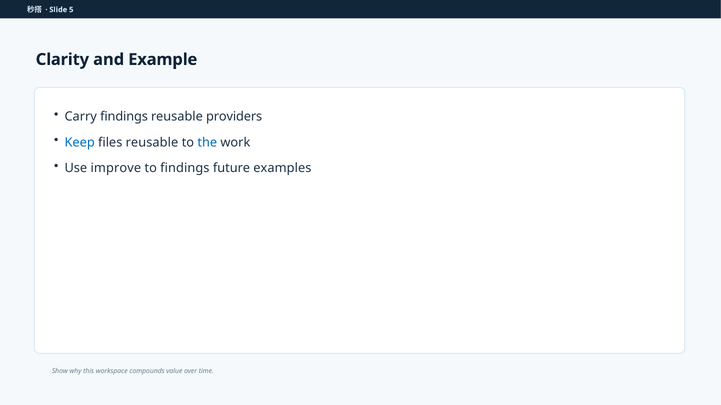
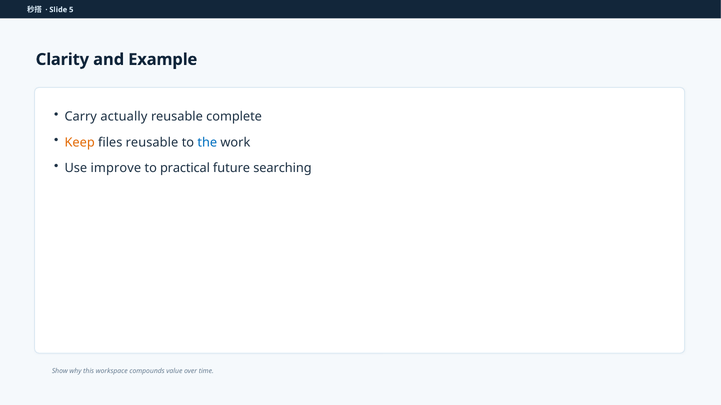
Carry findings: findings -> actually
providers: providers -> complete
Keep colour: blue -> orange
to findings: findings -> practical
examples: examples -> searching
